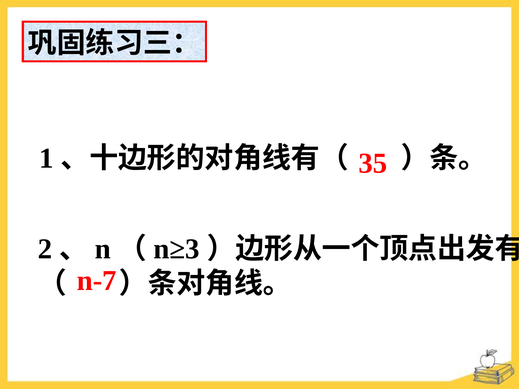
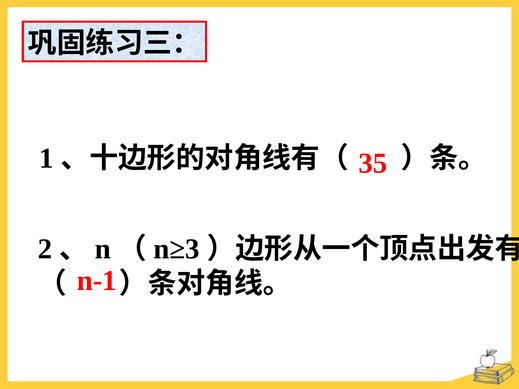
n-7: n-7 -> n-1
